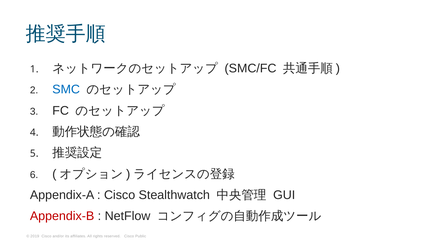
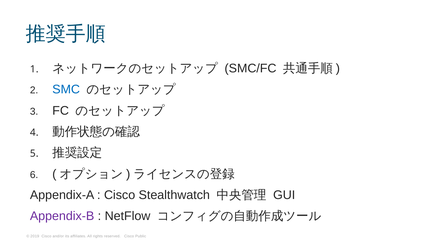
Appendix-B colour: red -> purple
